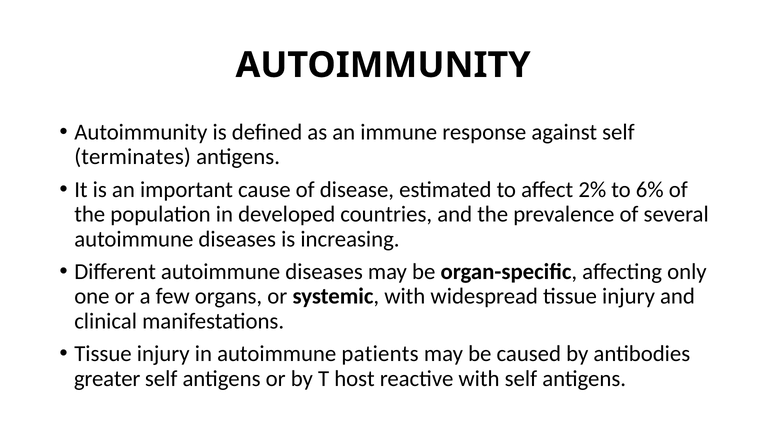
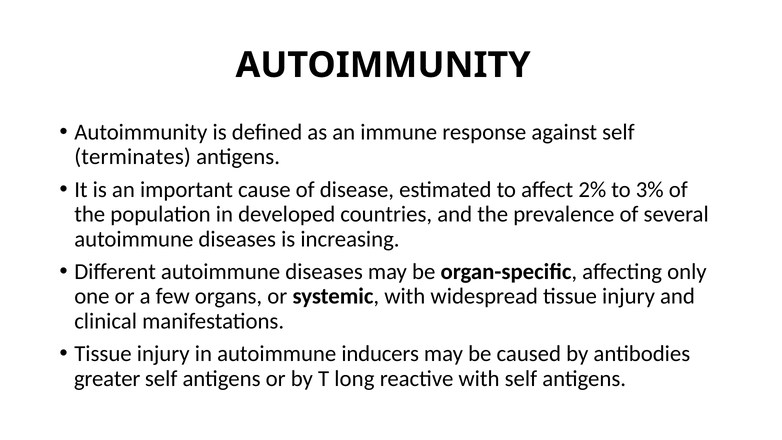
6%: 6% -> 3%
patients: patients -> inducers
host: host -> long
